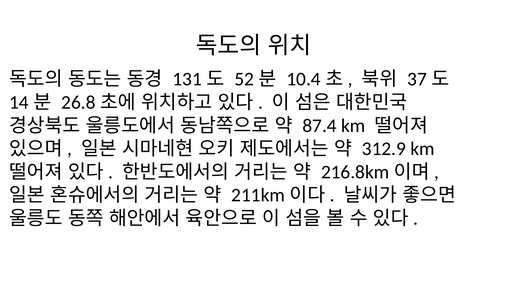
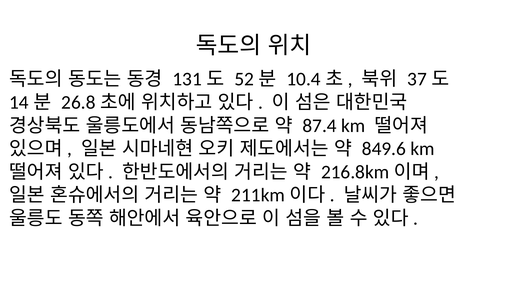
312.9: 312.9 -> 849.6
